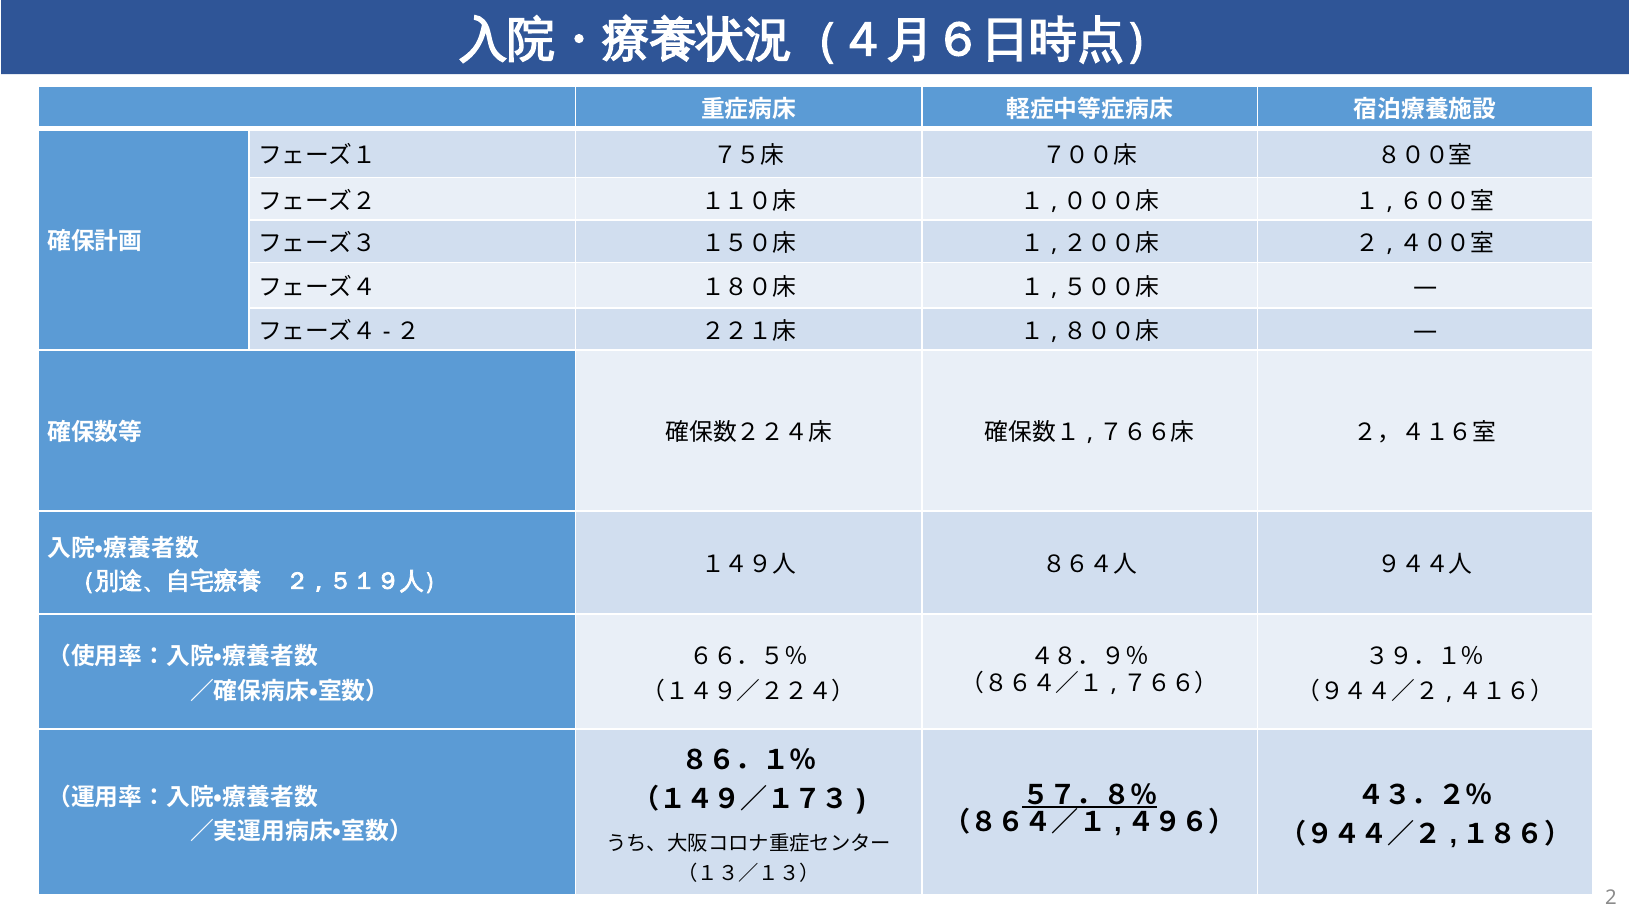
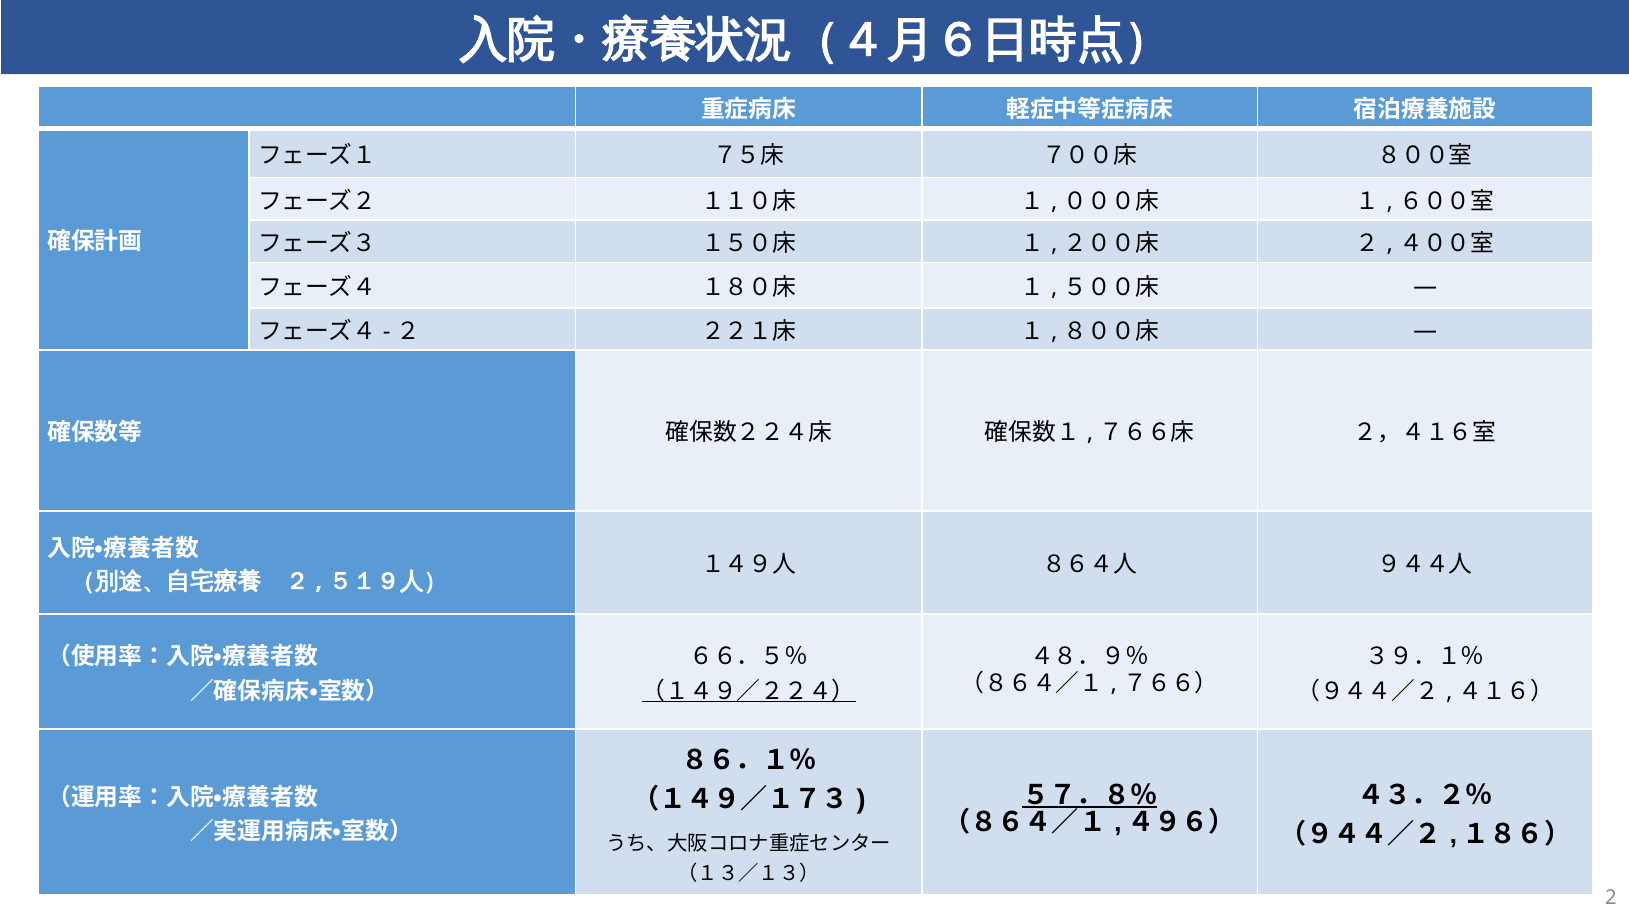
（１４９／２２４） underline: none -> present
